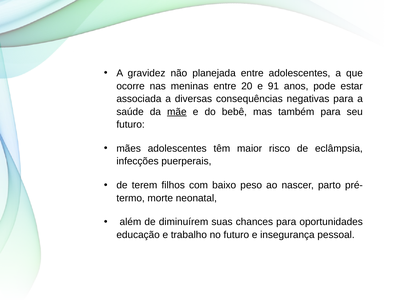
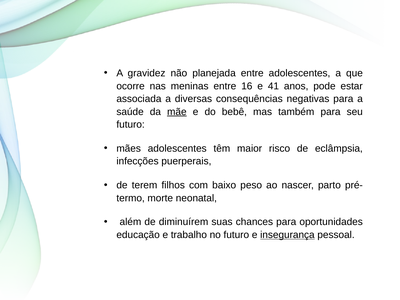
20: 20 -> 16
91: 91 -> 41
insegurança underline: none -> present
